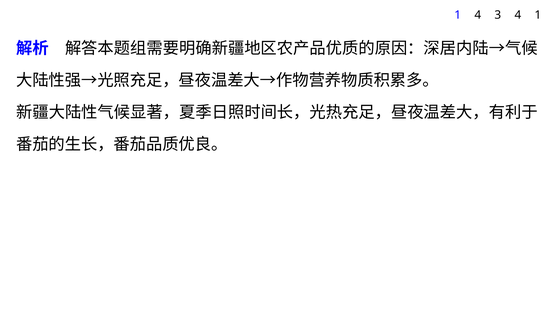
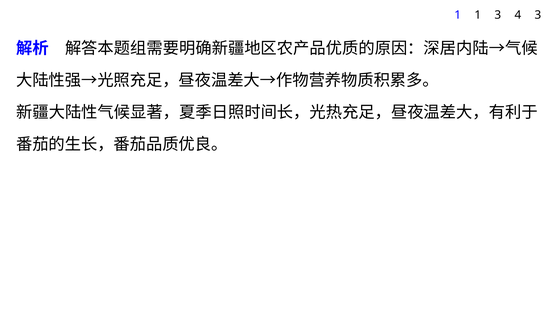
1 4: 4 -> 1
4 1: 1 -> 3
